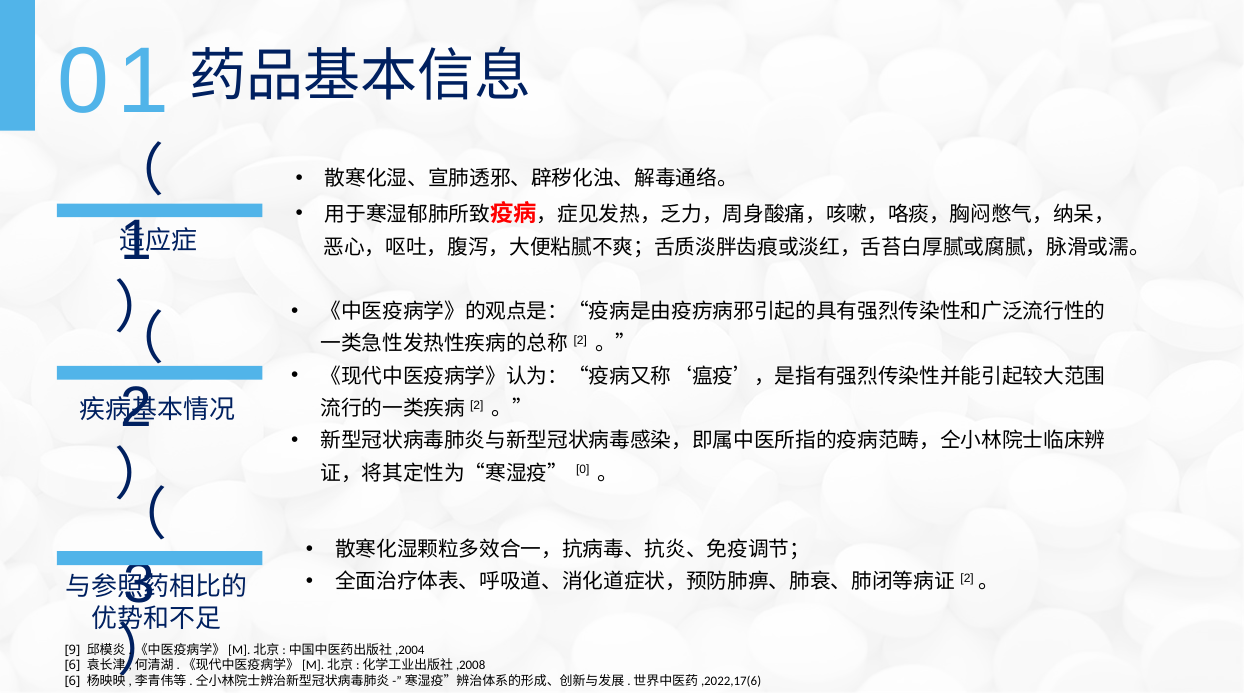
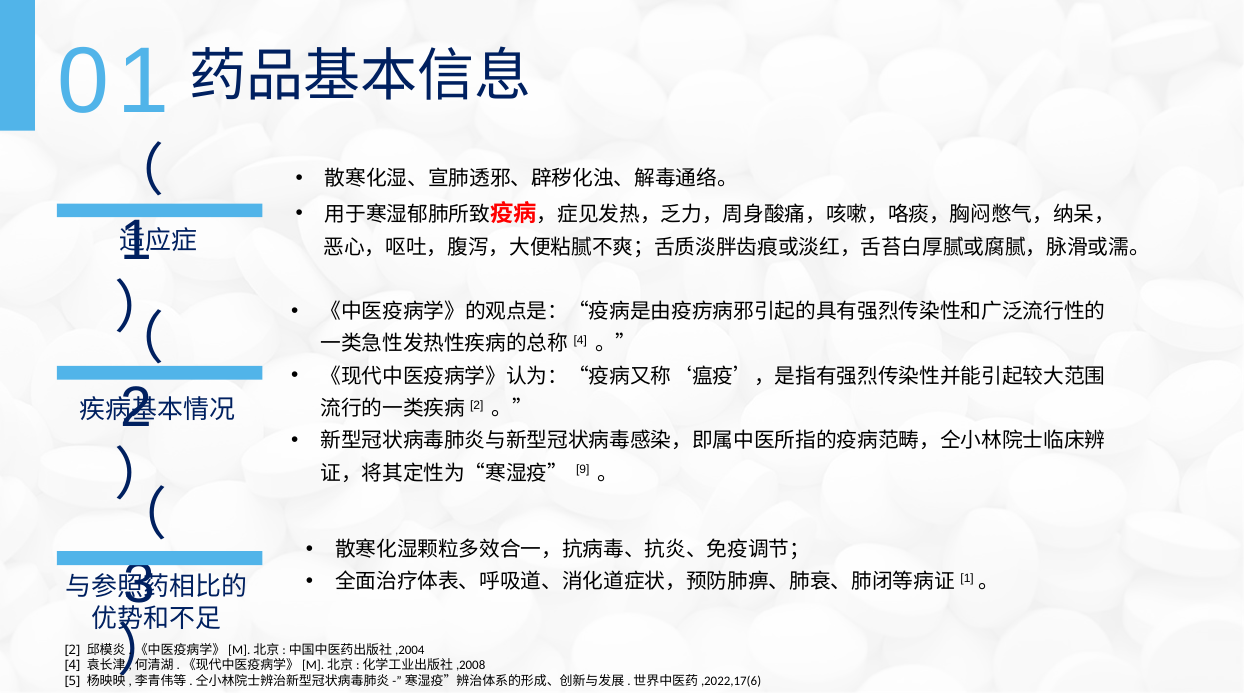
2 at (580, 340): 2 -> 4
0: 0 -> 9
2 at (967, 578): 2 -> 1
9 at (72, 650): 9 -> 2
6 at (72, 665): 6 -> 4
6 at (72, 681): 6 -> 5
